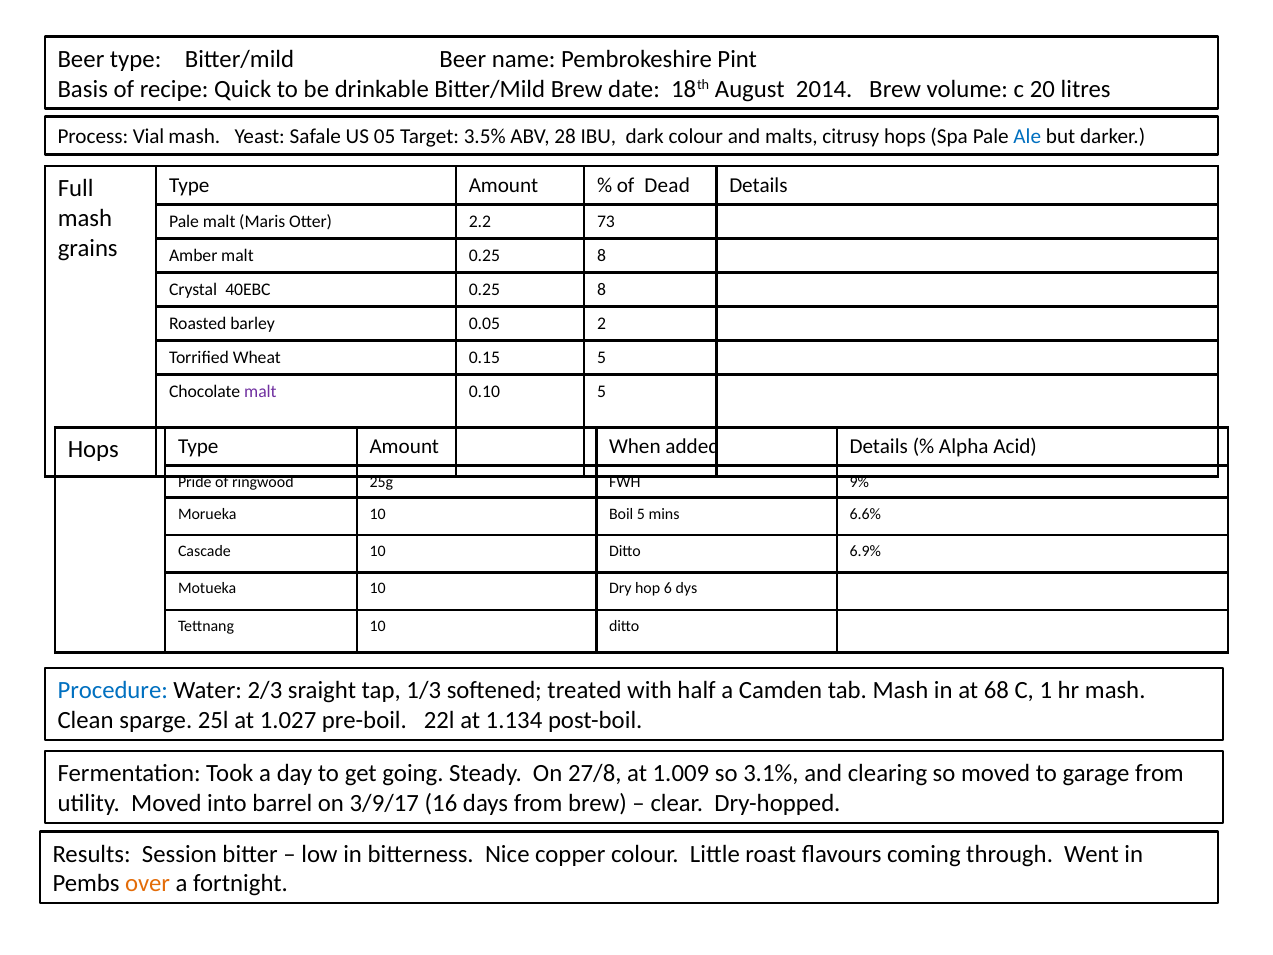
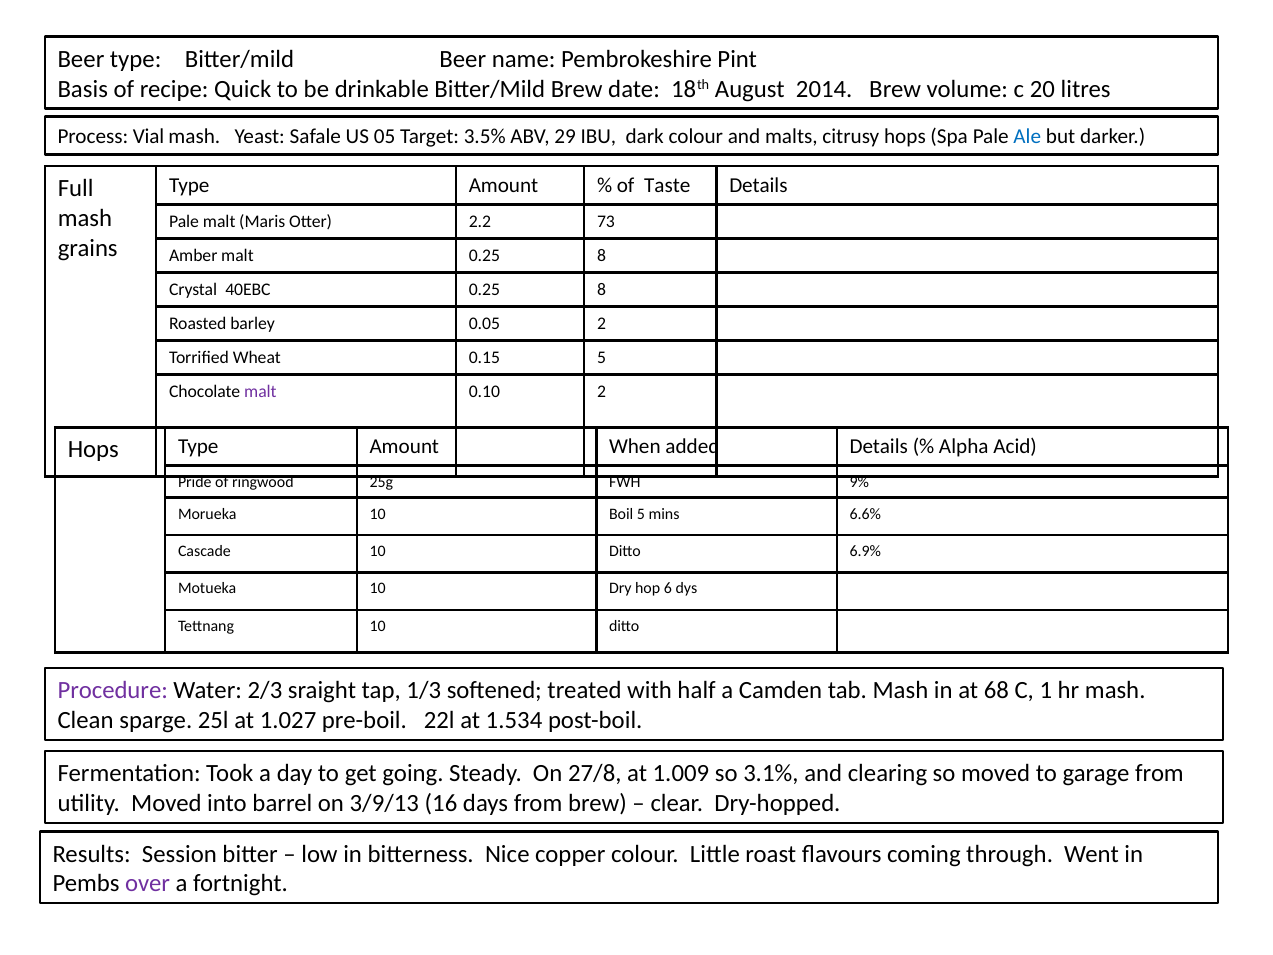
28: 28 -> 29
Dead: Dead -> Taste
0.10 5: 5 -> 2
Procedure colour: blue -> purple
1.134: 1.134 -> 1.534
3/9/17: 3/9/17 -> 3/9/13
over colour: orange -> purple
